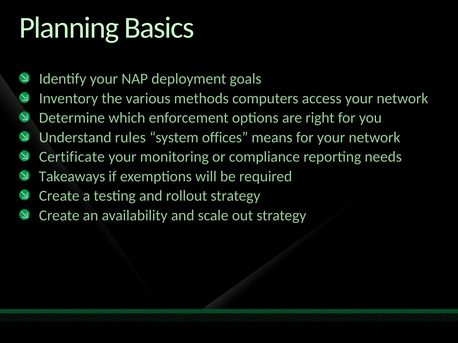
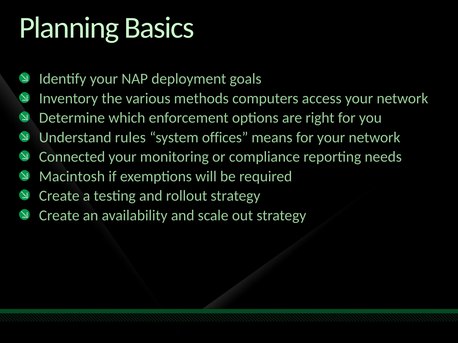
Certificate: Certificate -> Connected
Takeaways: Takeaways -> Macintosh
